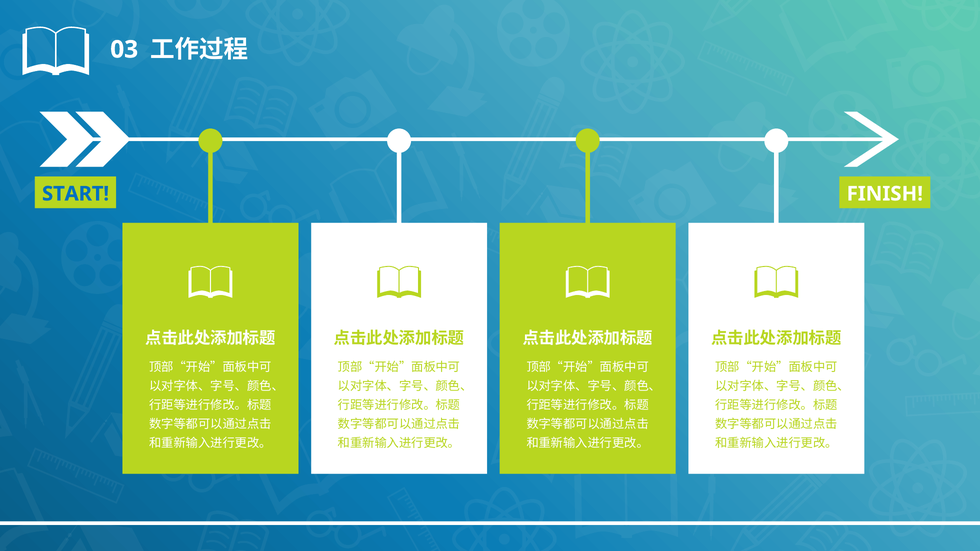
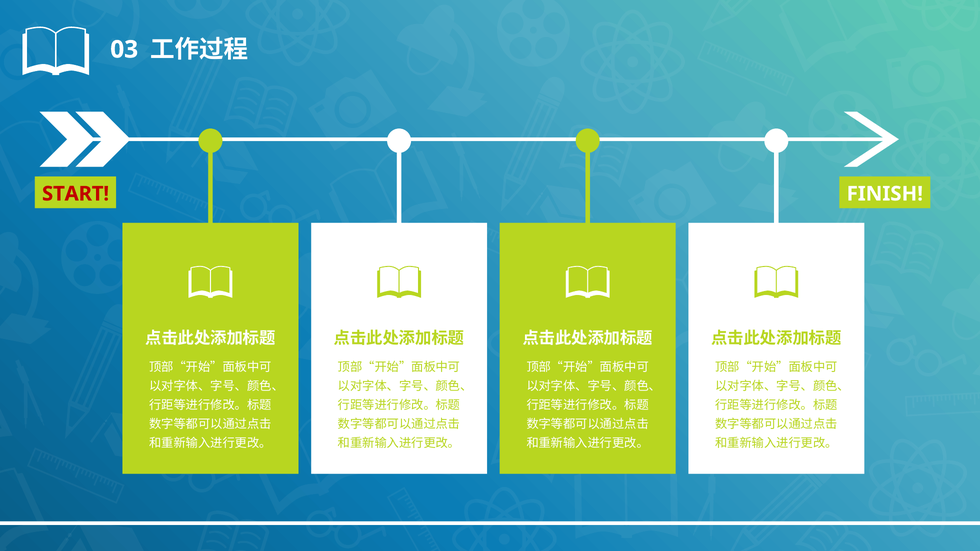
START colour: blue -> red
